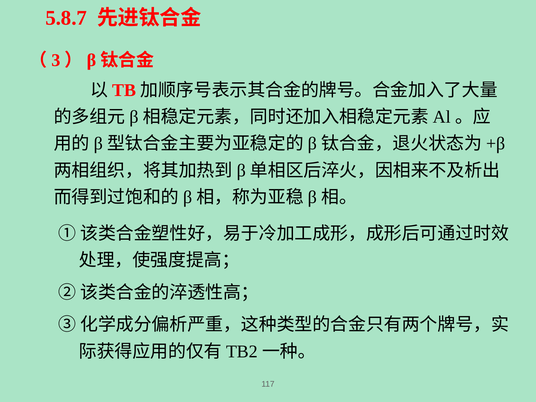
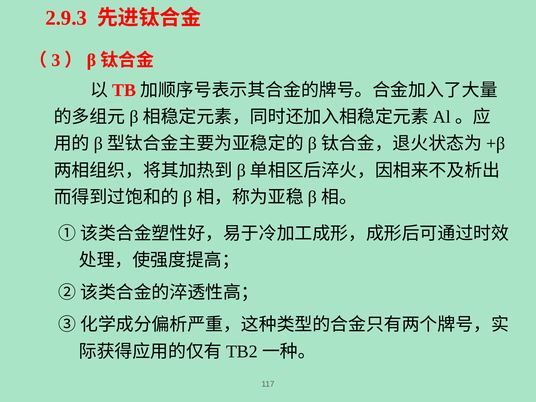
5.8.7: 5.8.7 -> 2.9.3
